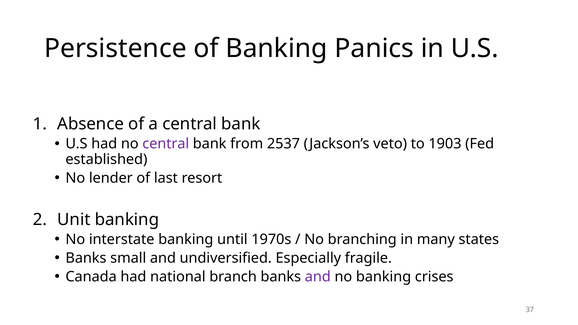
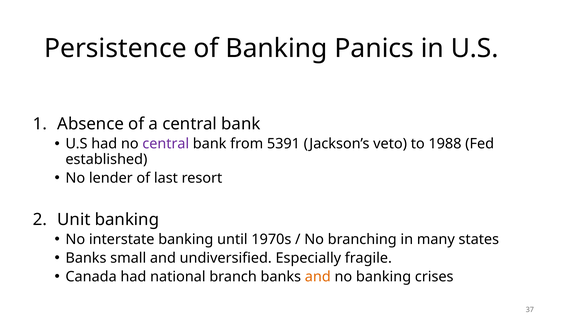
2537: 2537 -> 5391
1903: 1903 -> 1988
and at (318, 277) colour: purple -> orange
